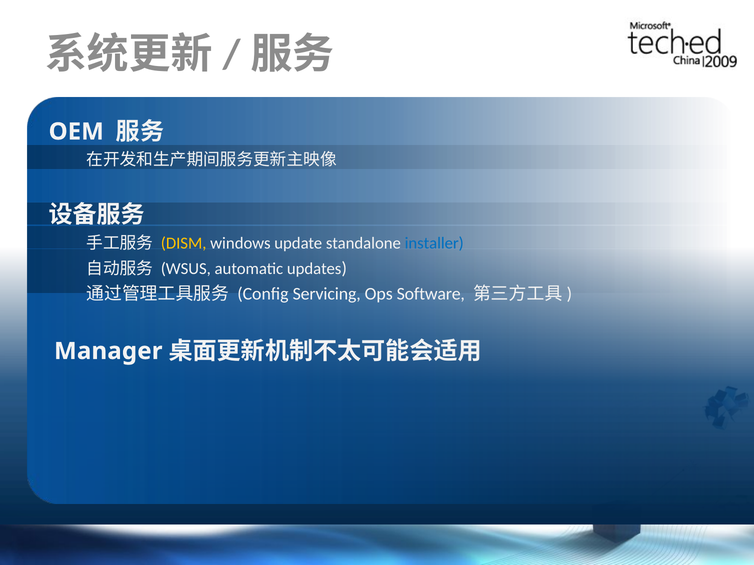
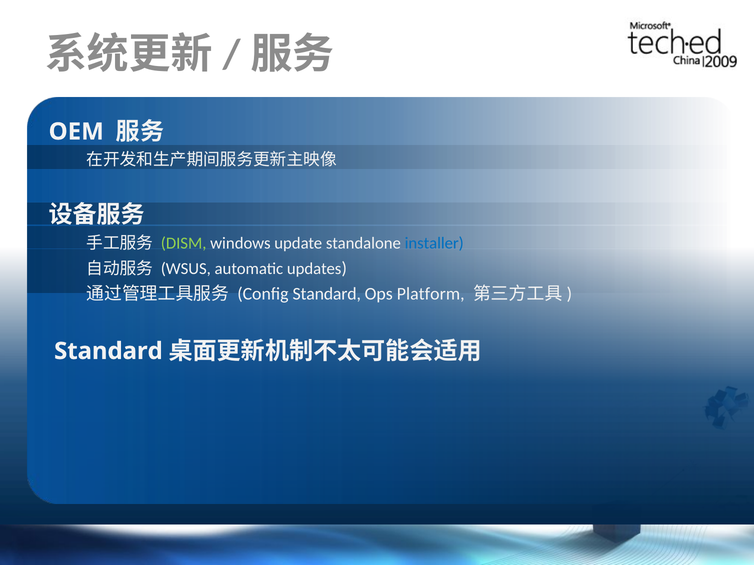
DISM colour: yellow -> light green
Config Servicing: Servicing -> Standard
Software: Software -> Platform
Manager at (108, 351): Manager -> Standard
